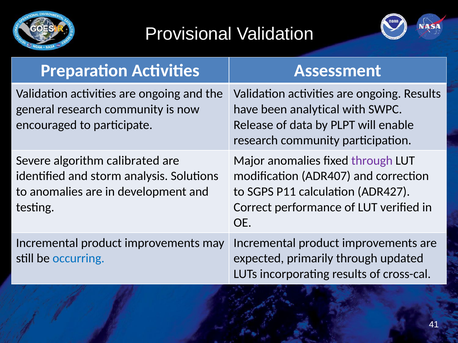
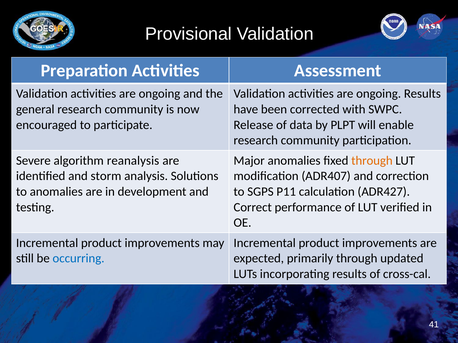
analytical: analytical -> corrected
calibrated: calibrated -> reanalysis
through at (372, 161) colour: purple -> orange
